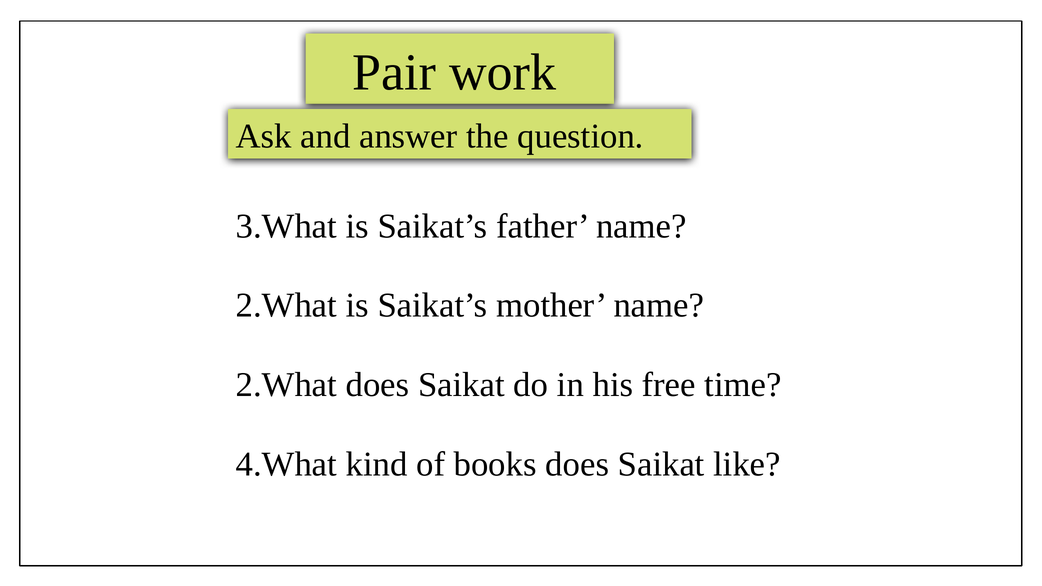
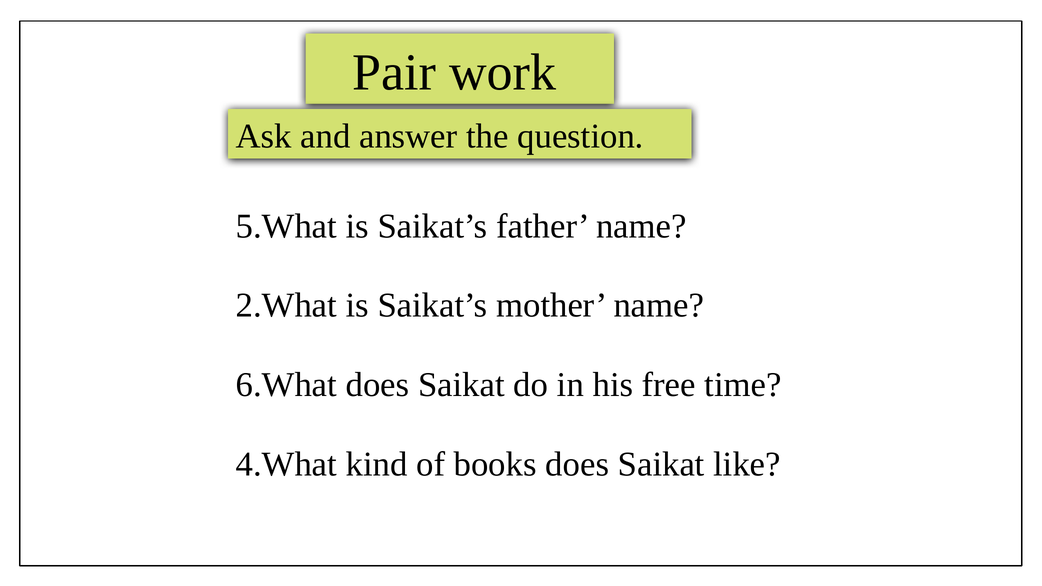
3.What: 3.What -> 5.What
2.What at (286, 385): 2.What -> 6.What
